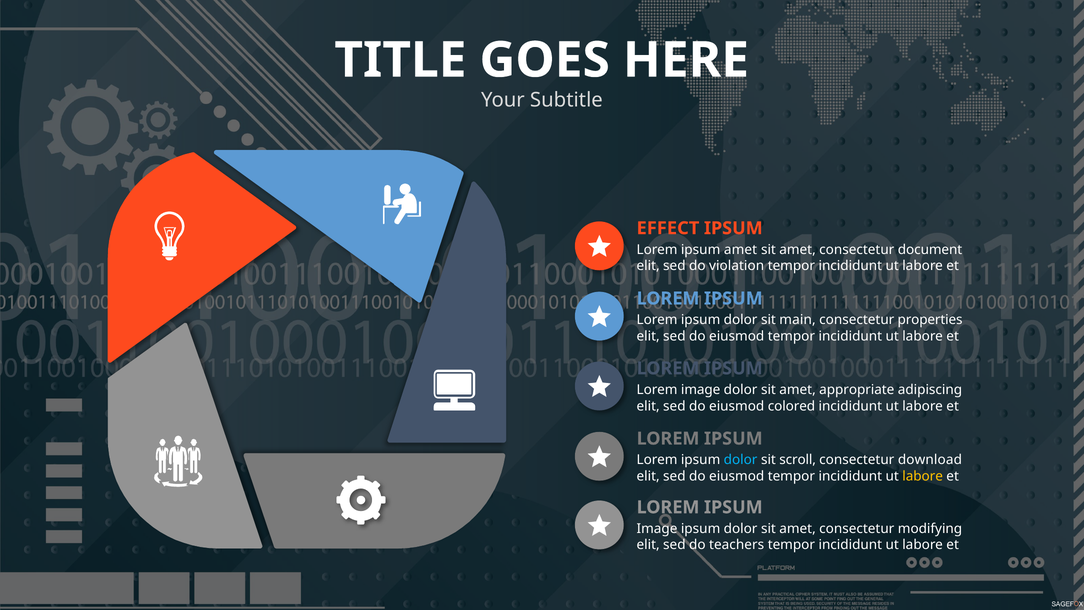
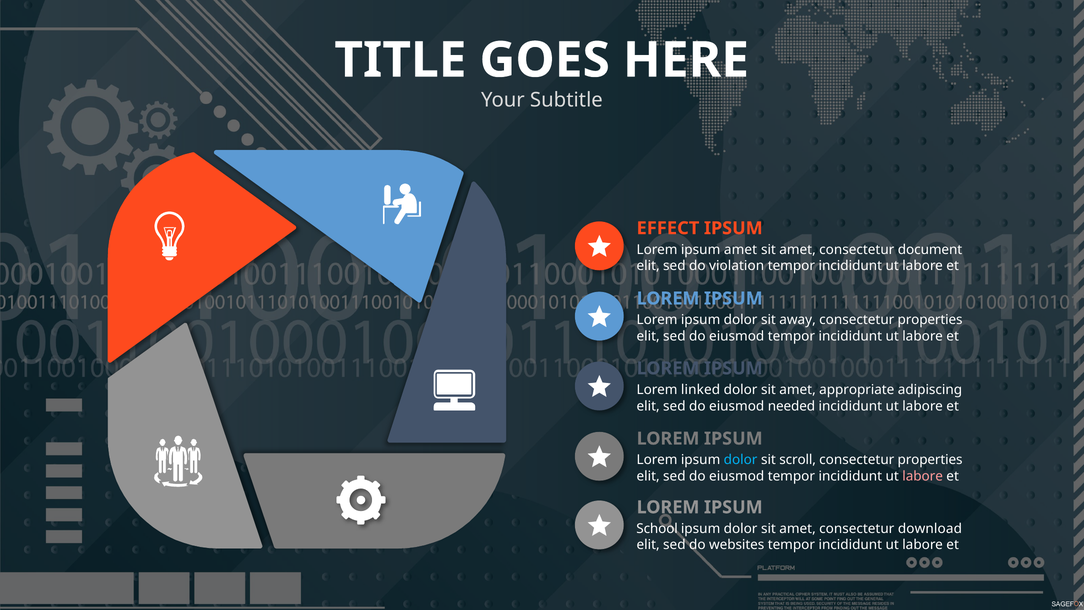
main: main -> away
Lorem image: image -> linked
colored: colored -> needed
download at (930, 460): download -> properties
labore at (923, 476) colour: yellow -> pink
Image at (657, 528): Image -> School
modifying: modifying -> download
teachers: teachers -> websites
